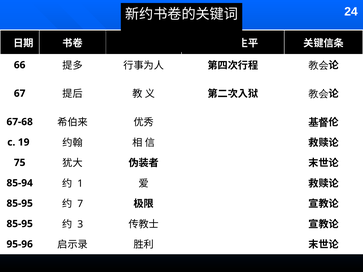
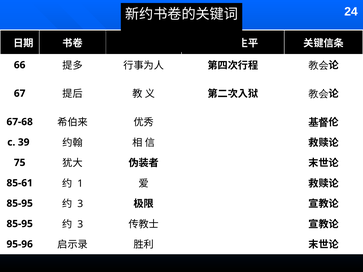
19: 19 -> 39
85-94: 85-94 -> 85-61
7 at (80, 204): 7 -> 3
